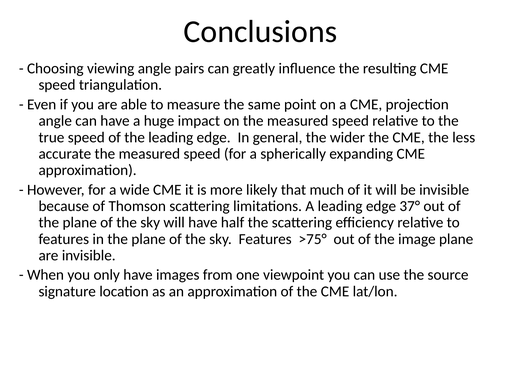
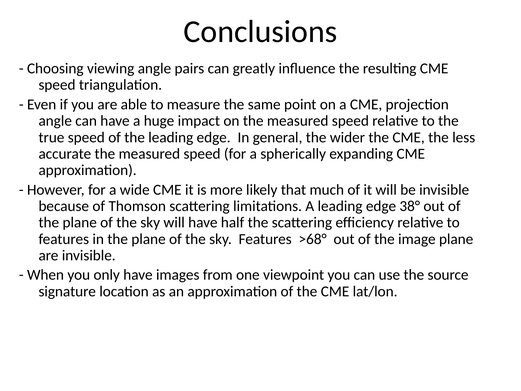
37°: 37° -> 38°
>75°: >75° -> >68°
